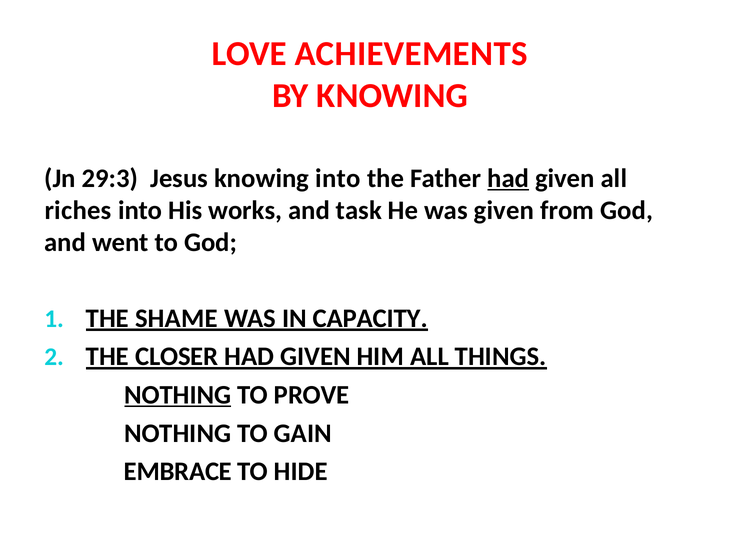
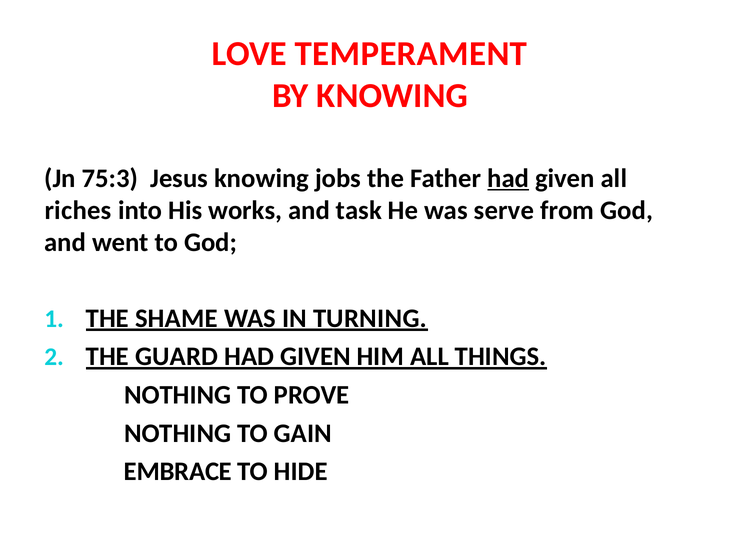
ACHIEVEMENTS: ACHIEVEMENTS -> TEMPERAMENT
29:3: 29:3 -> 75:3
knowing into: into -> jobs
was given: given -> serve
CAPACITY: CAPACITY -> TURNING
CLOSER: CLOSER -> GUARD
NOTHING at (178, 395) underline: present -> none
